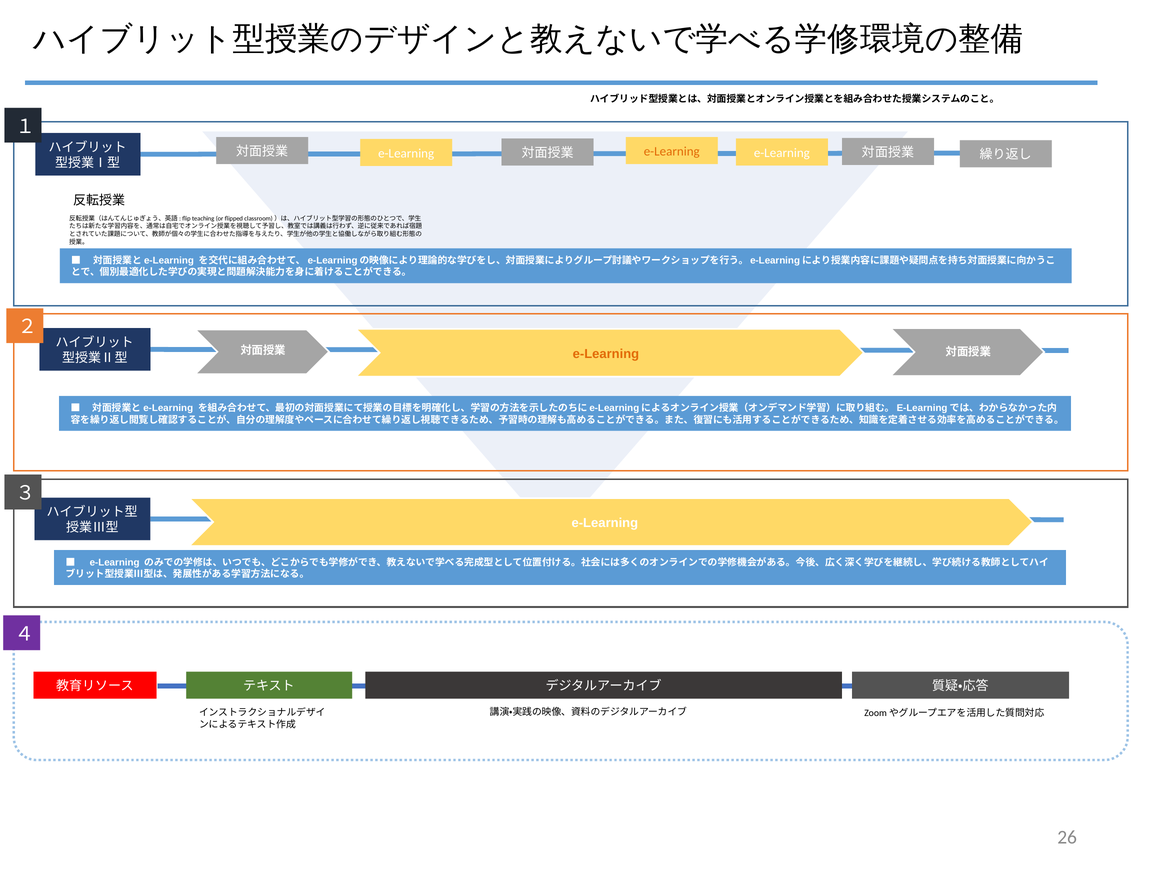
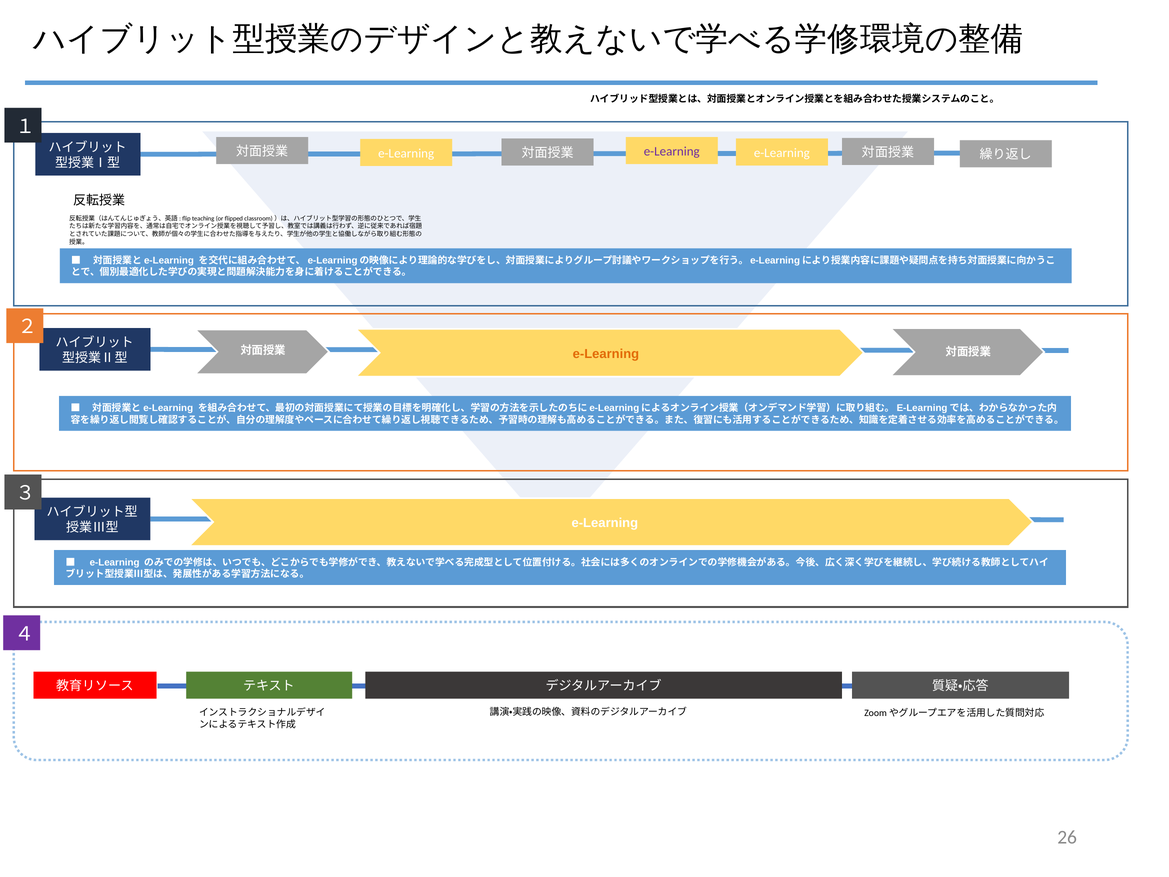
e-Learning at (672, 151) colour: orange -> purple
